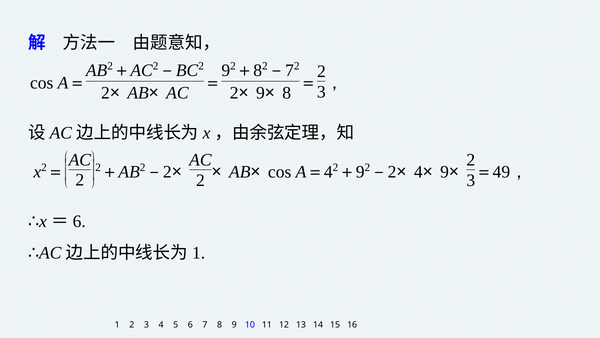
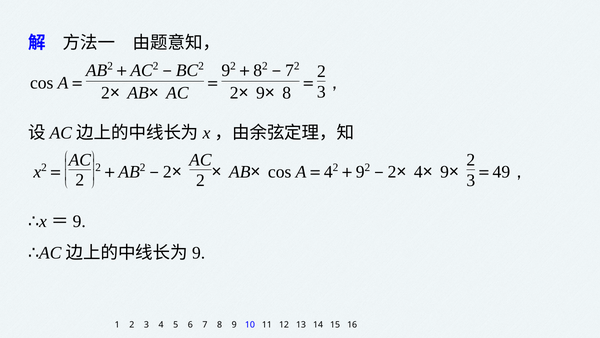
6 at (79, 221): 6 -> 9
1 at (199, 253): 1 -> 9
